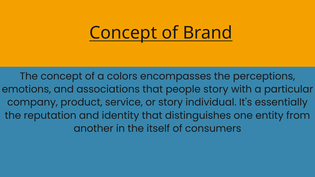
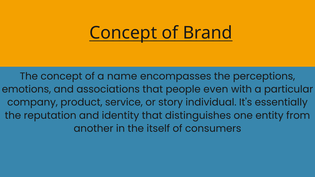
colors: colors -> name
people story: story -> even
